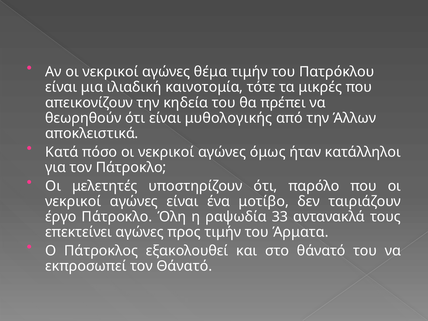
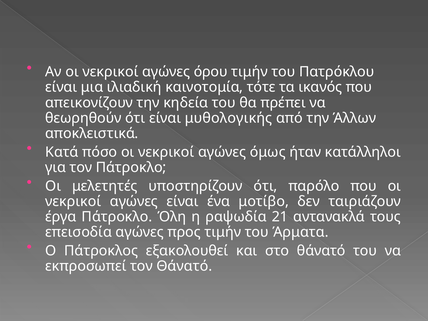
θέμα: θέμα -> όρου
μικρές: μικρές -> ικανός
έργο: έργο -> έργα
33: 33 -> 21
επεκτείνει: επεκτείνει -> επεισοδία
